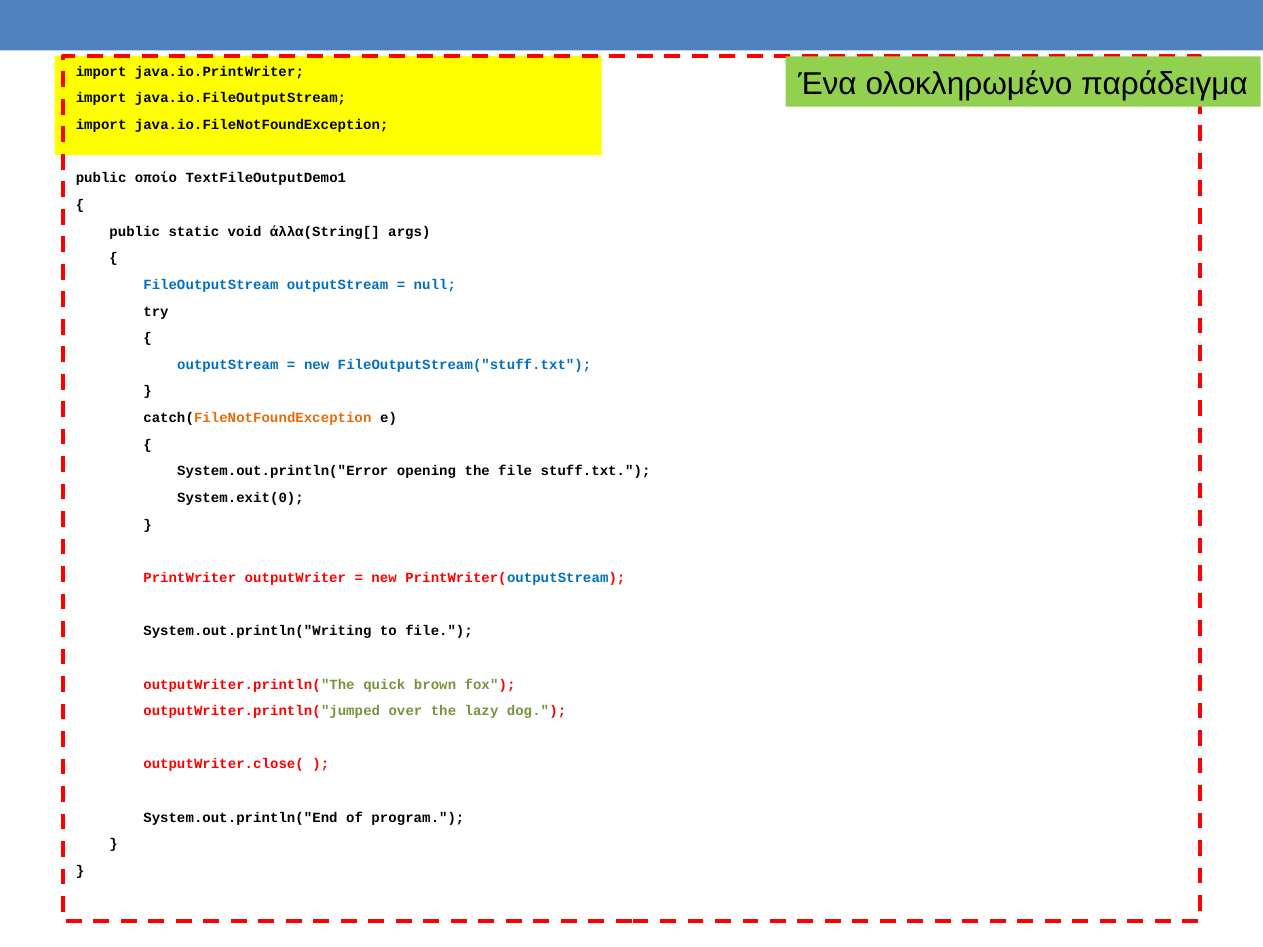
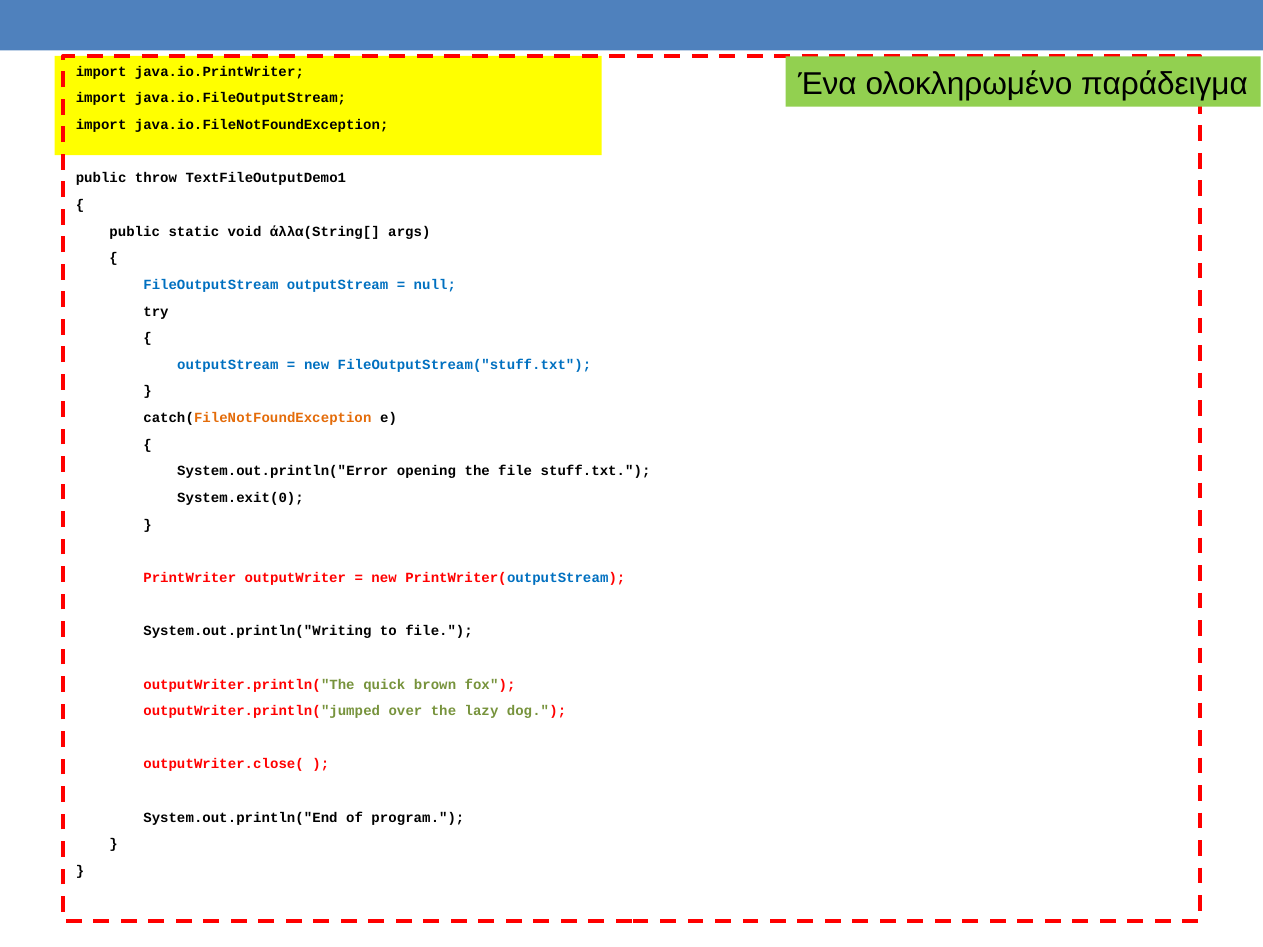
οποίο: οποίο -> throw
